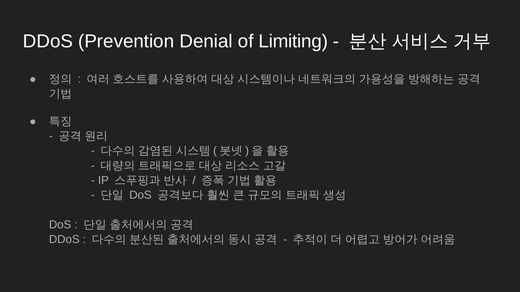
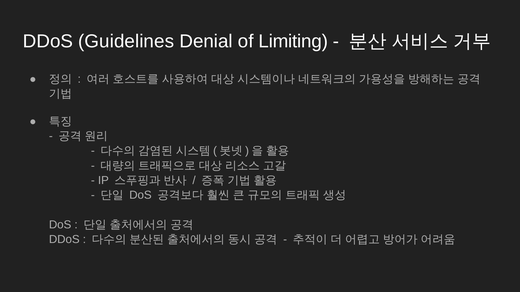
Prevention: Prevention -> Guidelines
